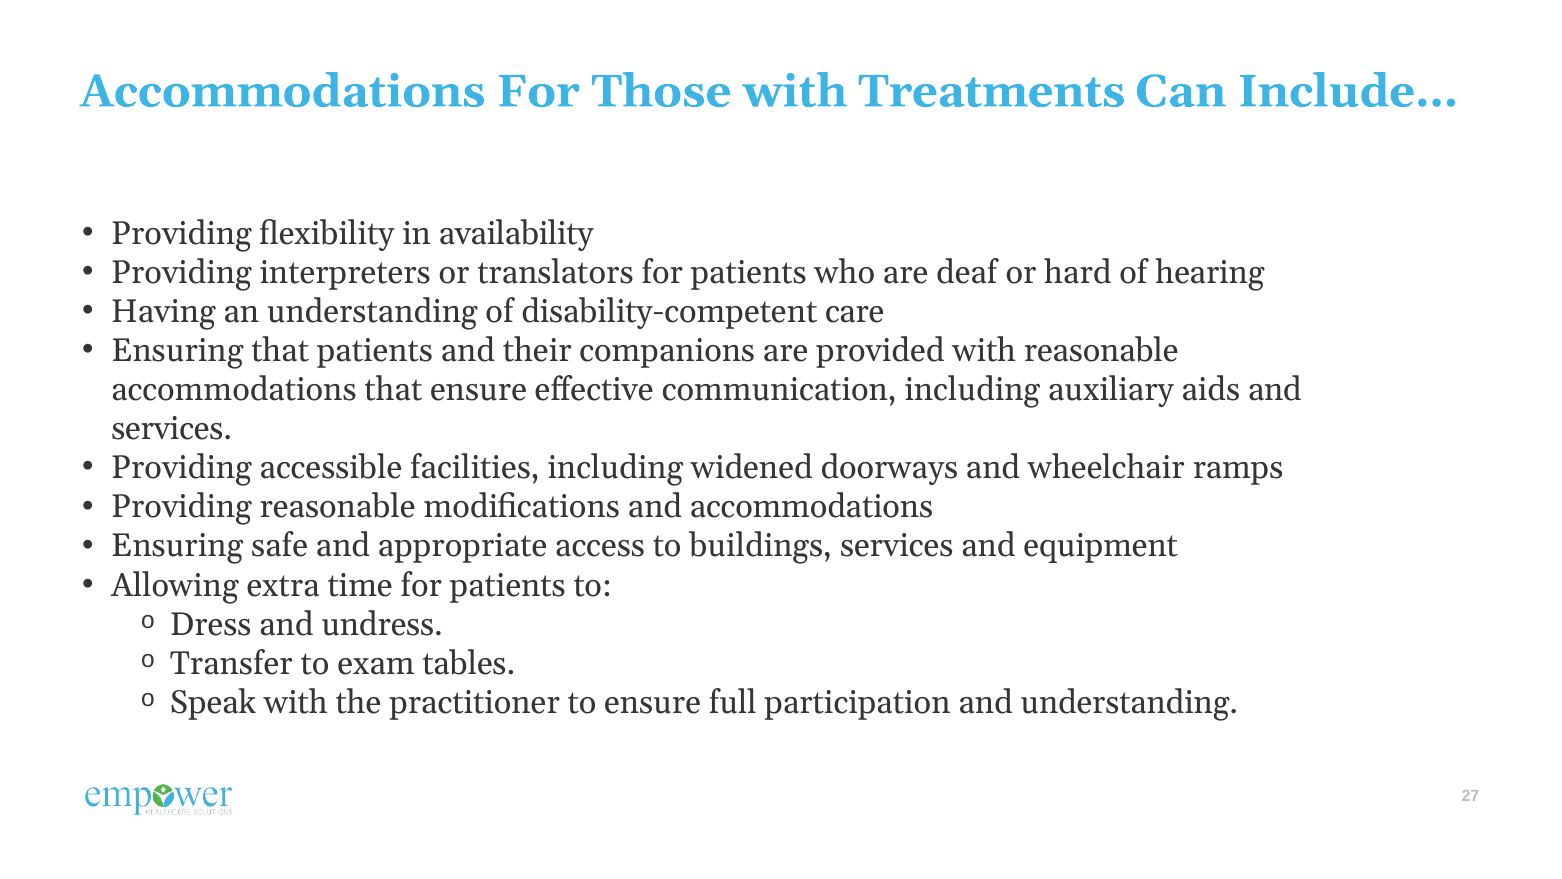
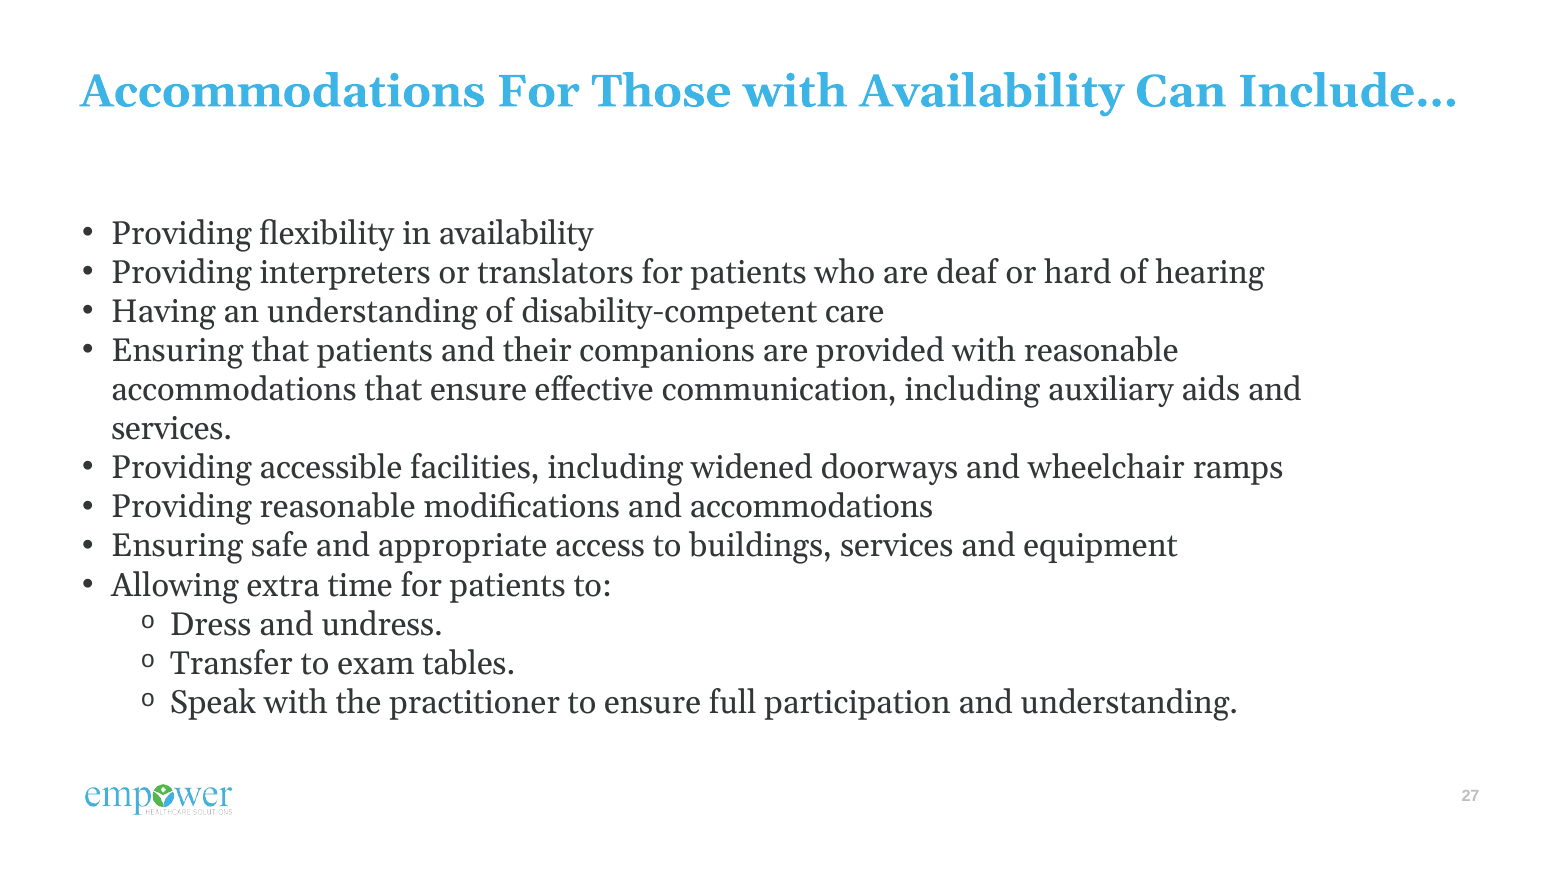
with Treatments: Treatments -> Availability
